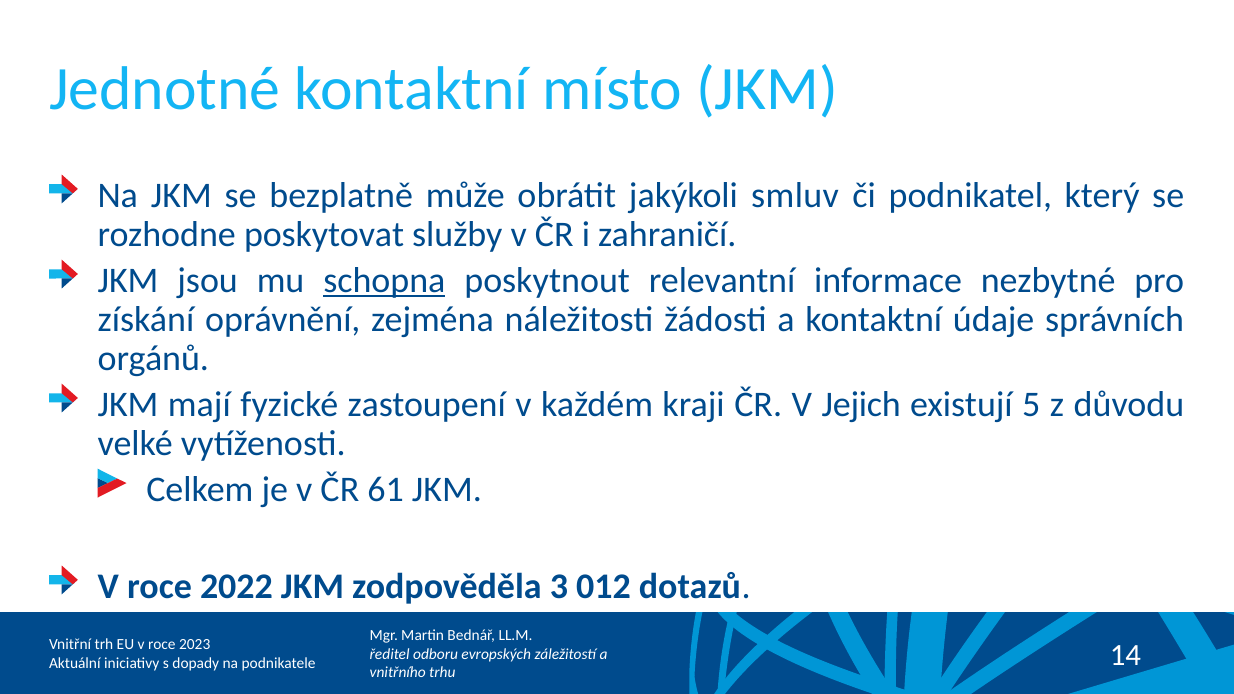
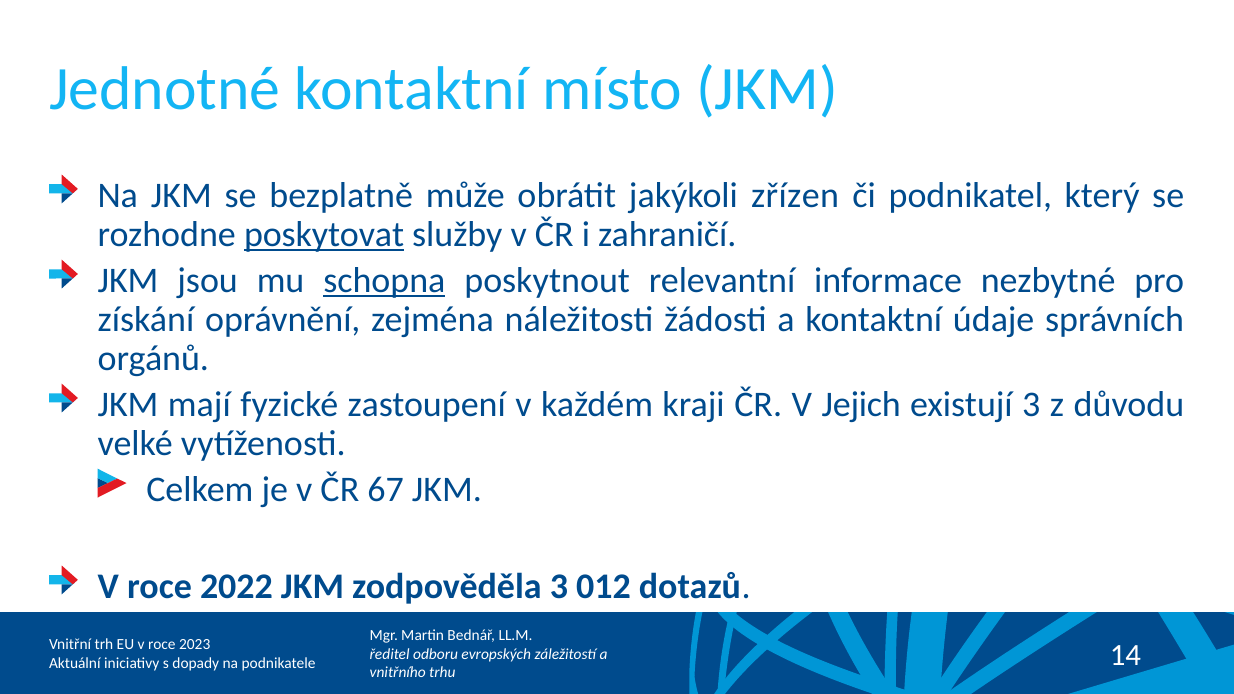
smluv: smluv -> zřízen
poskytovat underline: none -> present
existují 5: 5 -> 3
61: 61 -> 67
